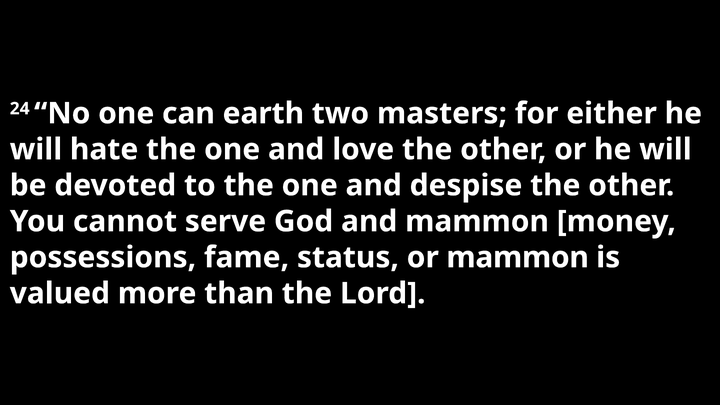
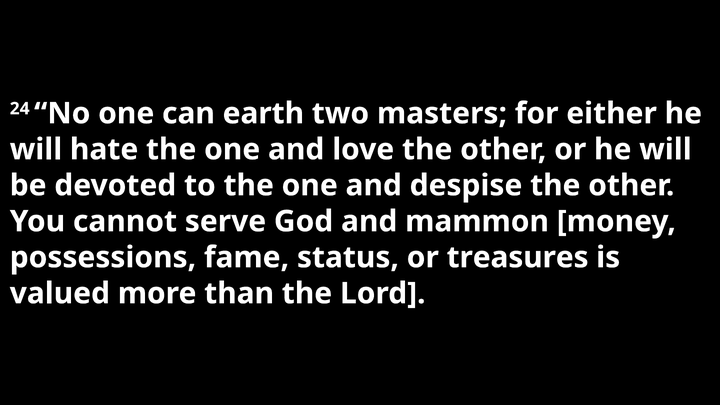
or mammon: mammon -> treasures
